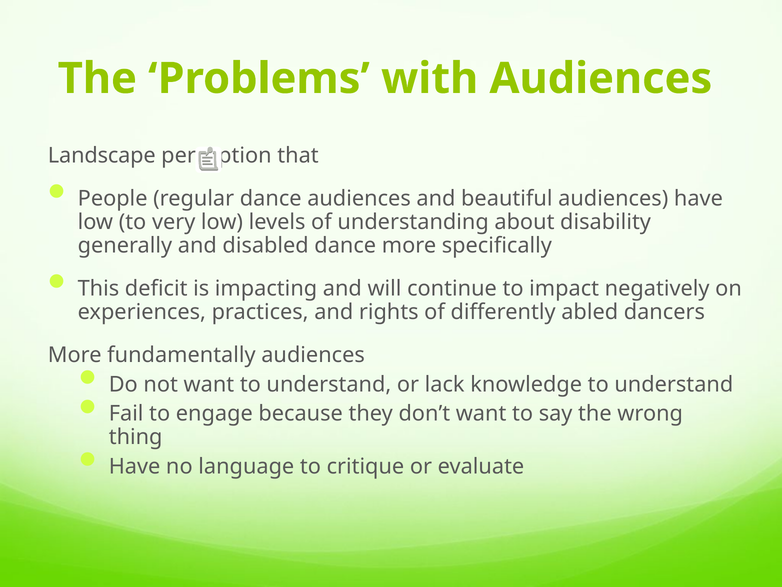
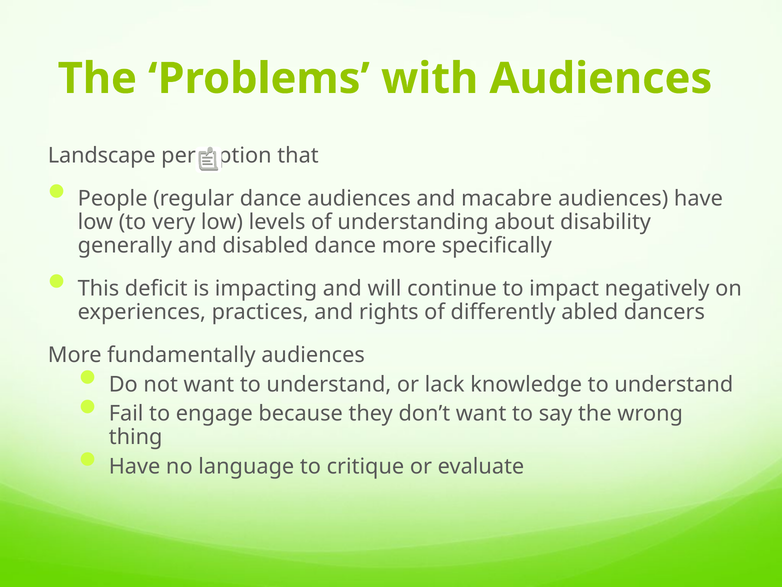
beautiful: beautiful -> macabre
